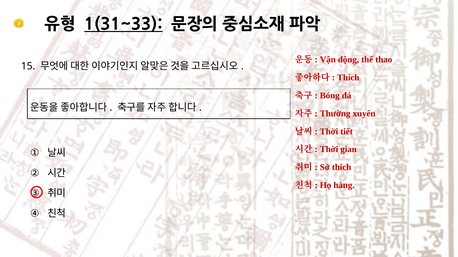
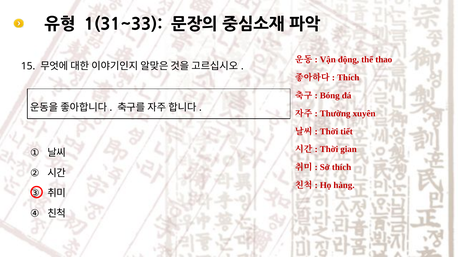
1(31~33 underline: present -> none
